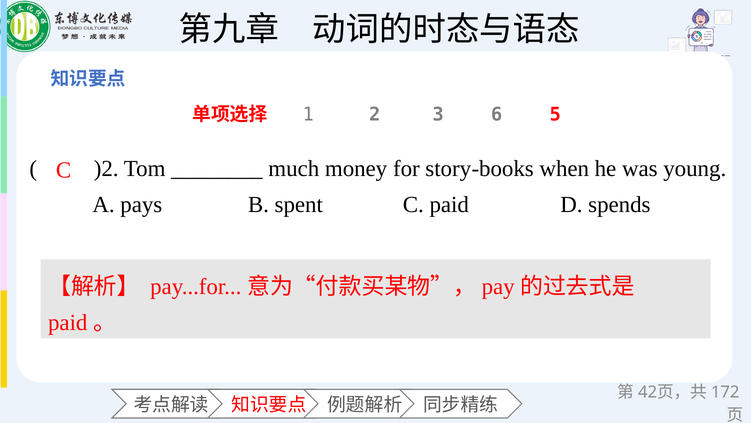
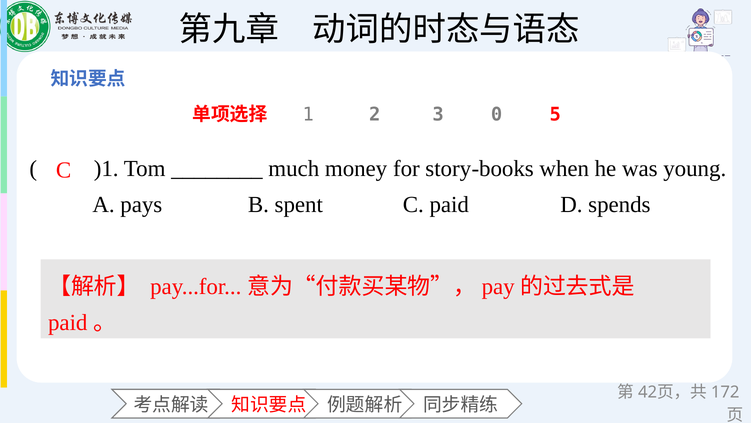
6: 6 -> 0
)2: )2 -> )1
